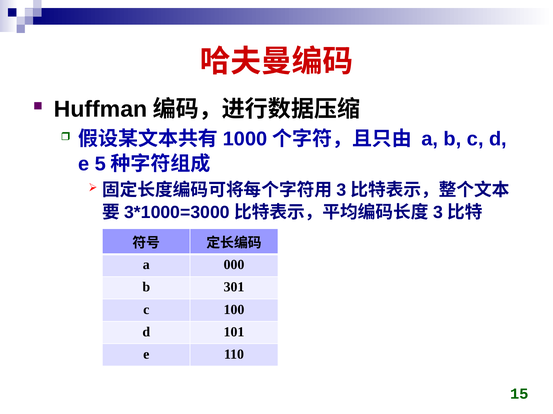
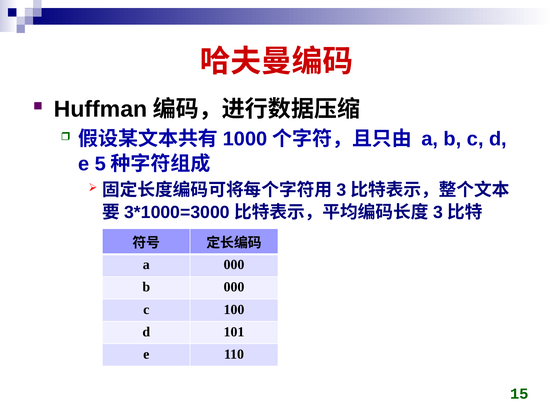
b 301: 301 -> 000
